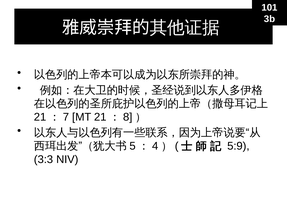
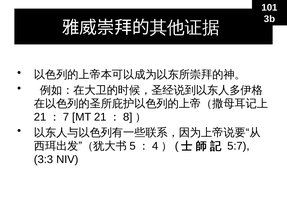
5:9: 5:9 -> 5:7
